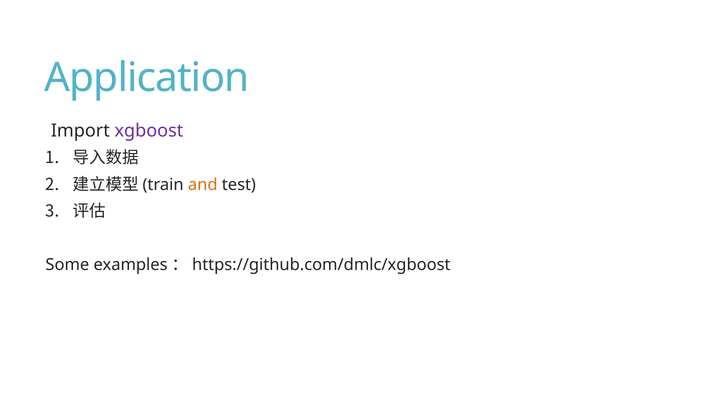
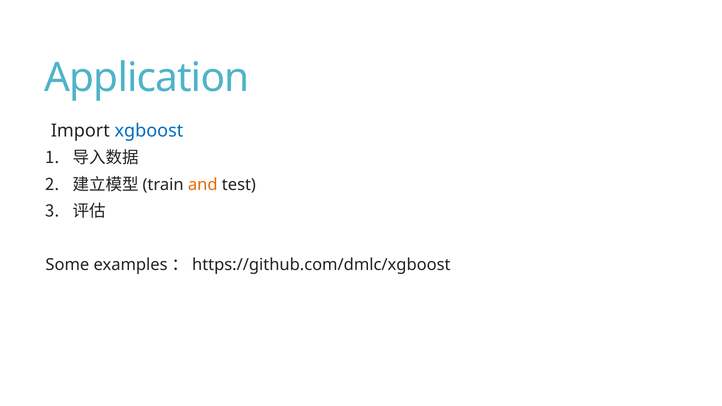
xgboost colour: purple -> blue
